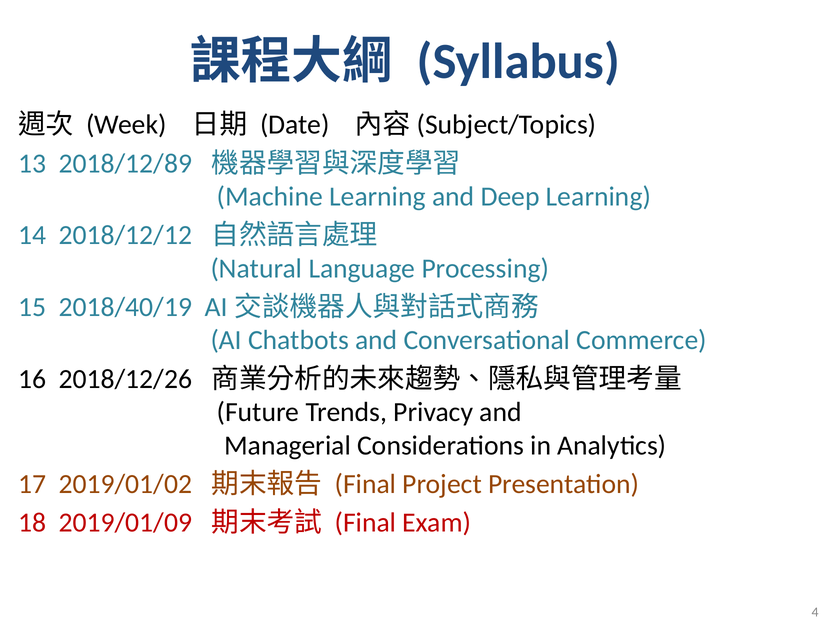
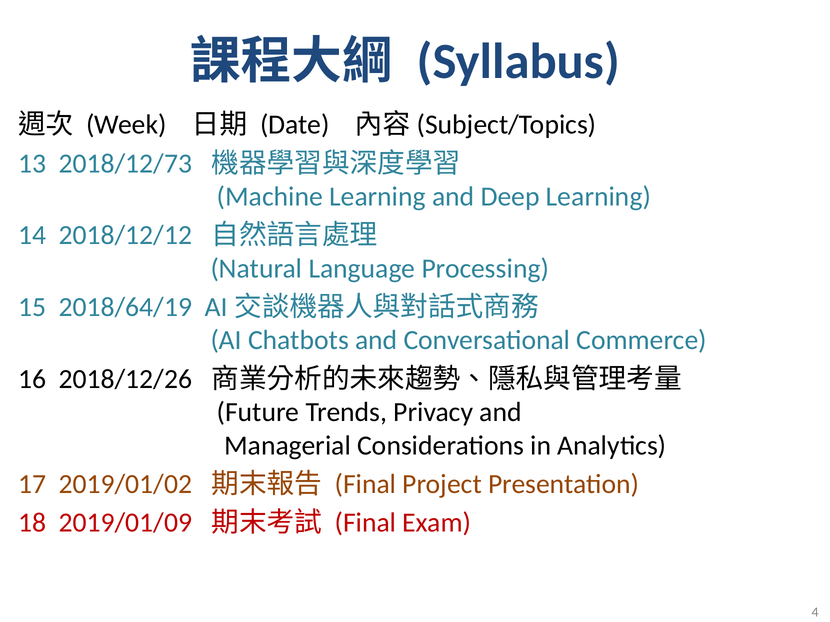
2018/12/89: 2018/12/89 -> 2018/12/73
2018/40/19: 2018/40/19 -> 2018/64/19
